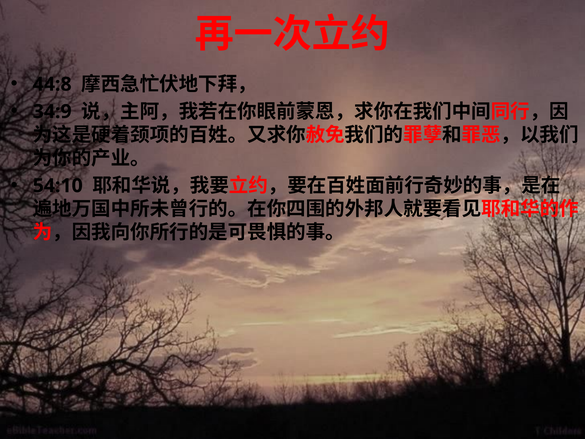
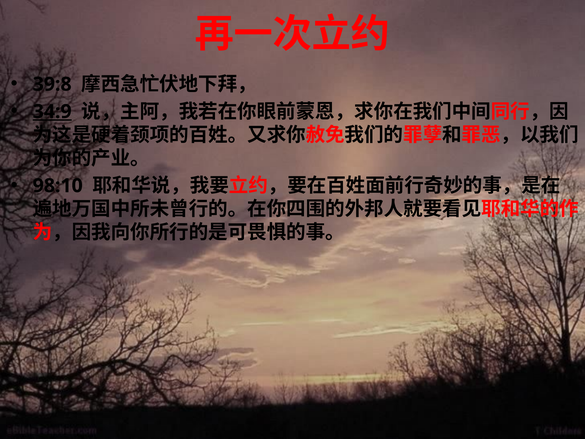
44:8: 44:8 -> 39:8
34:9 underline: none -> present
54:10: 54:10 -> 98:10
